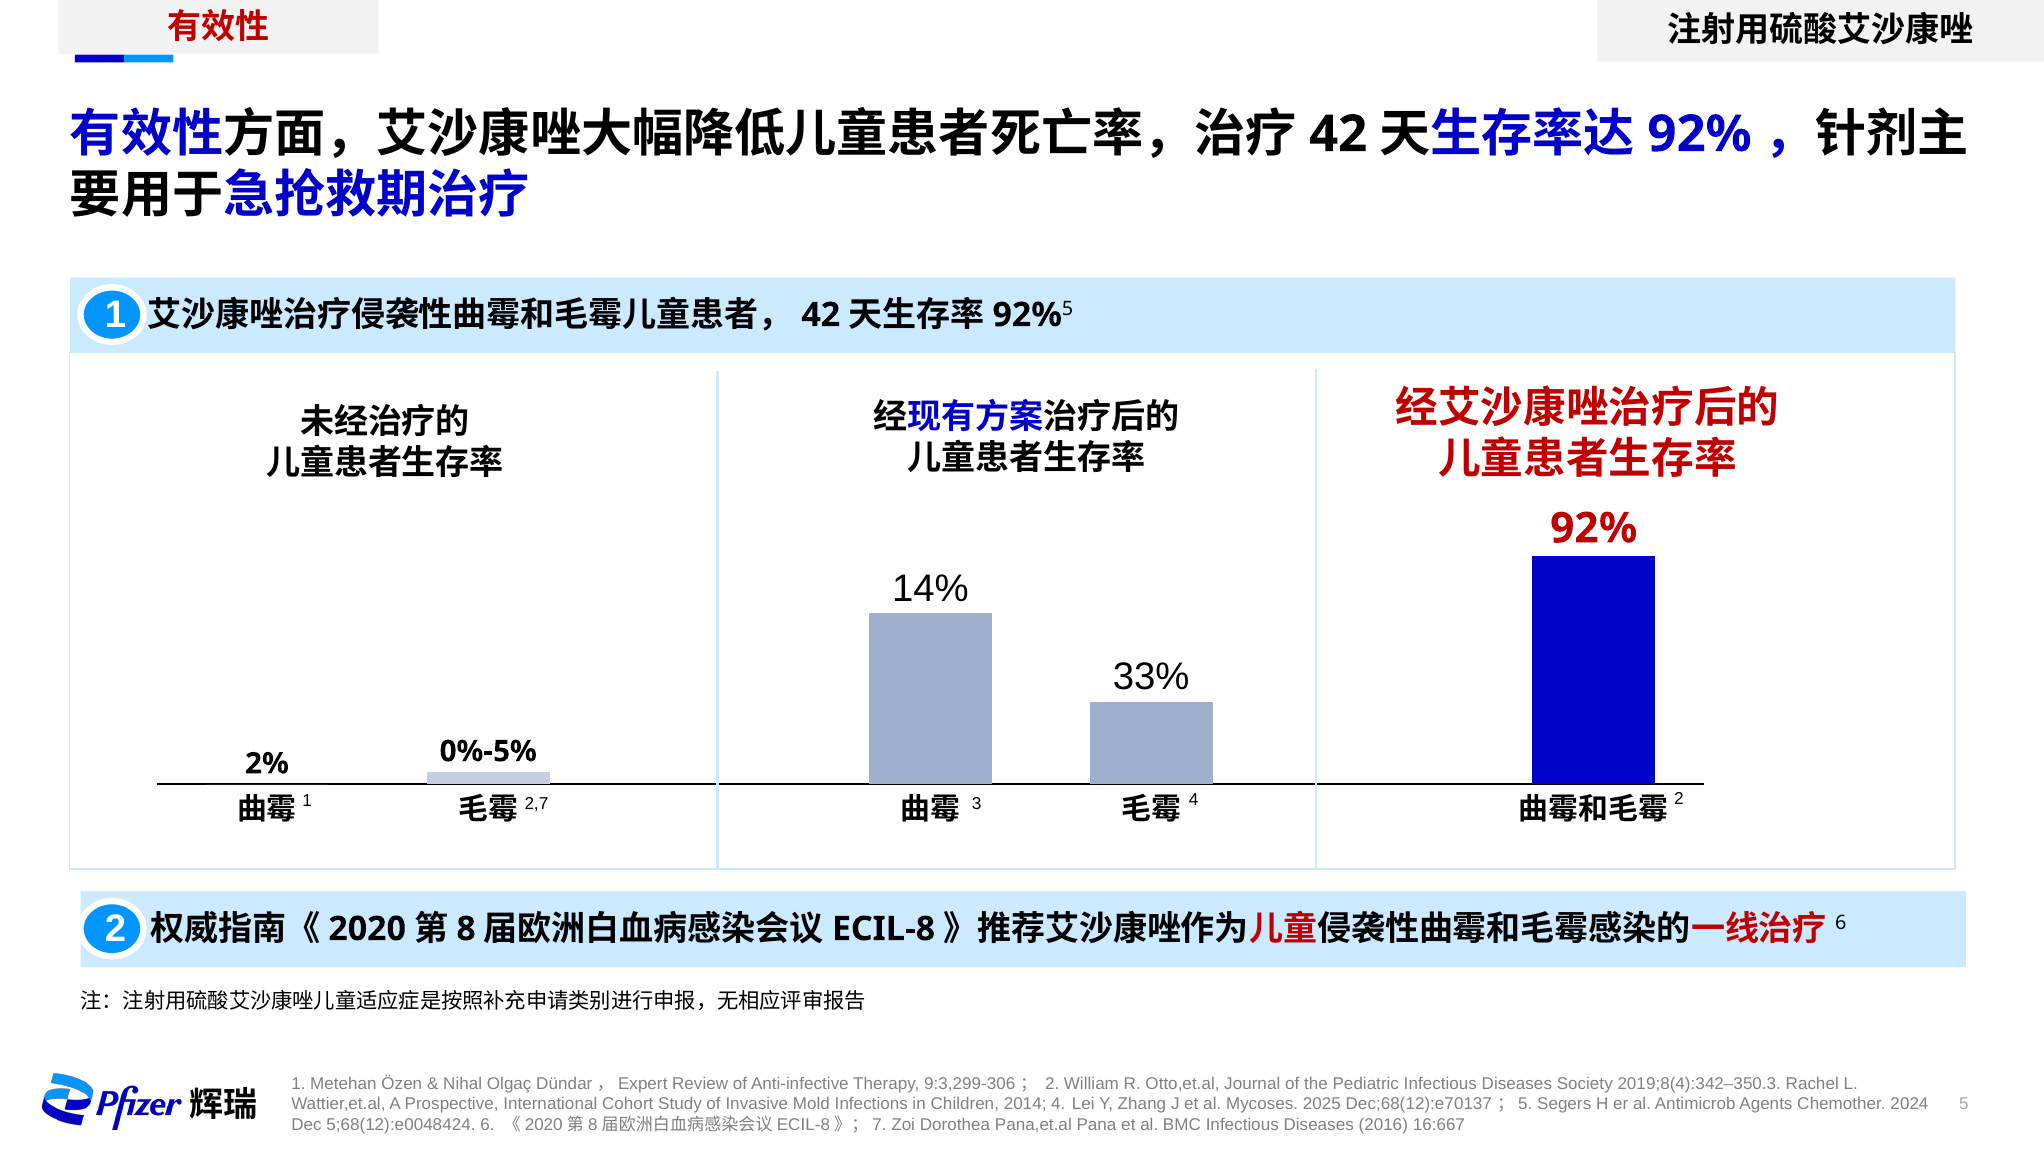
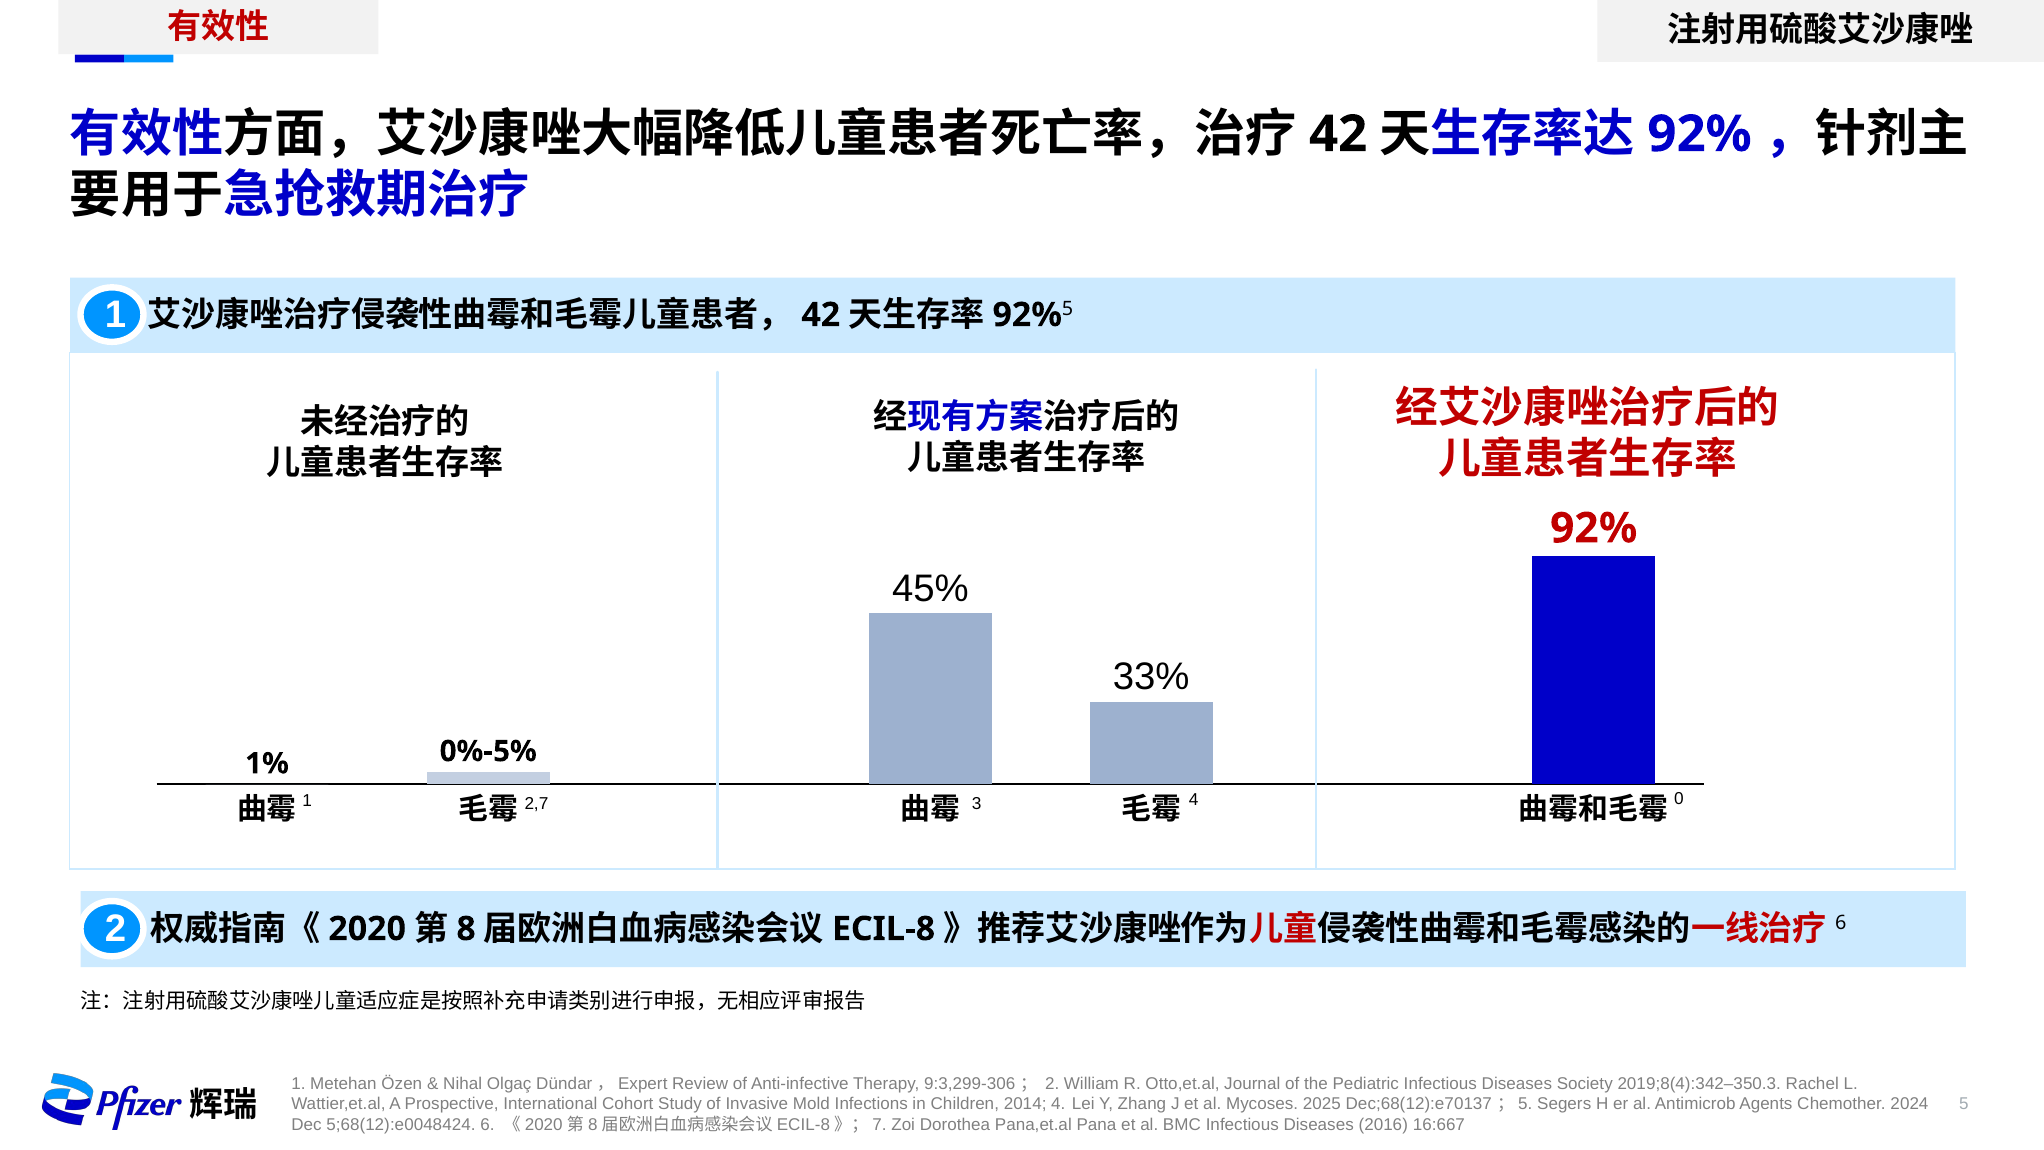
14%: 14% -> 45%
2%: 2% -> 1%
4 2: 2 -> 0
